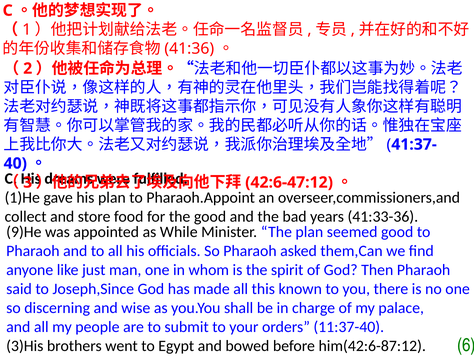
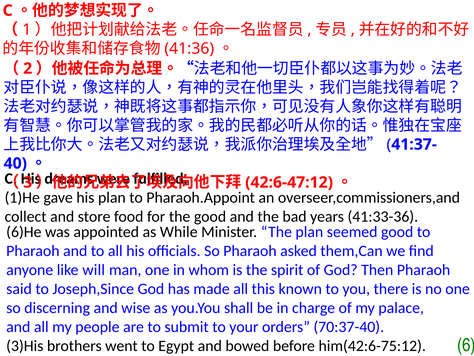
9)He: 9)He -> 6)He
just: just -> will
11:37-40: 11:37-40 -> 70:37-40
him(42:6-87:12: him(42:6-87:12 -> him(42:6-75:12
